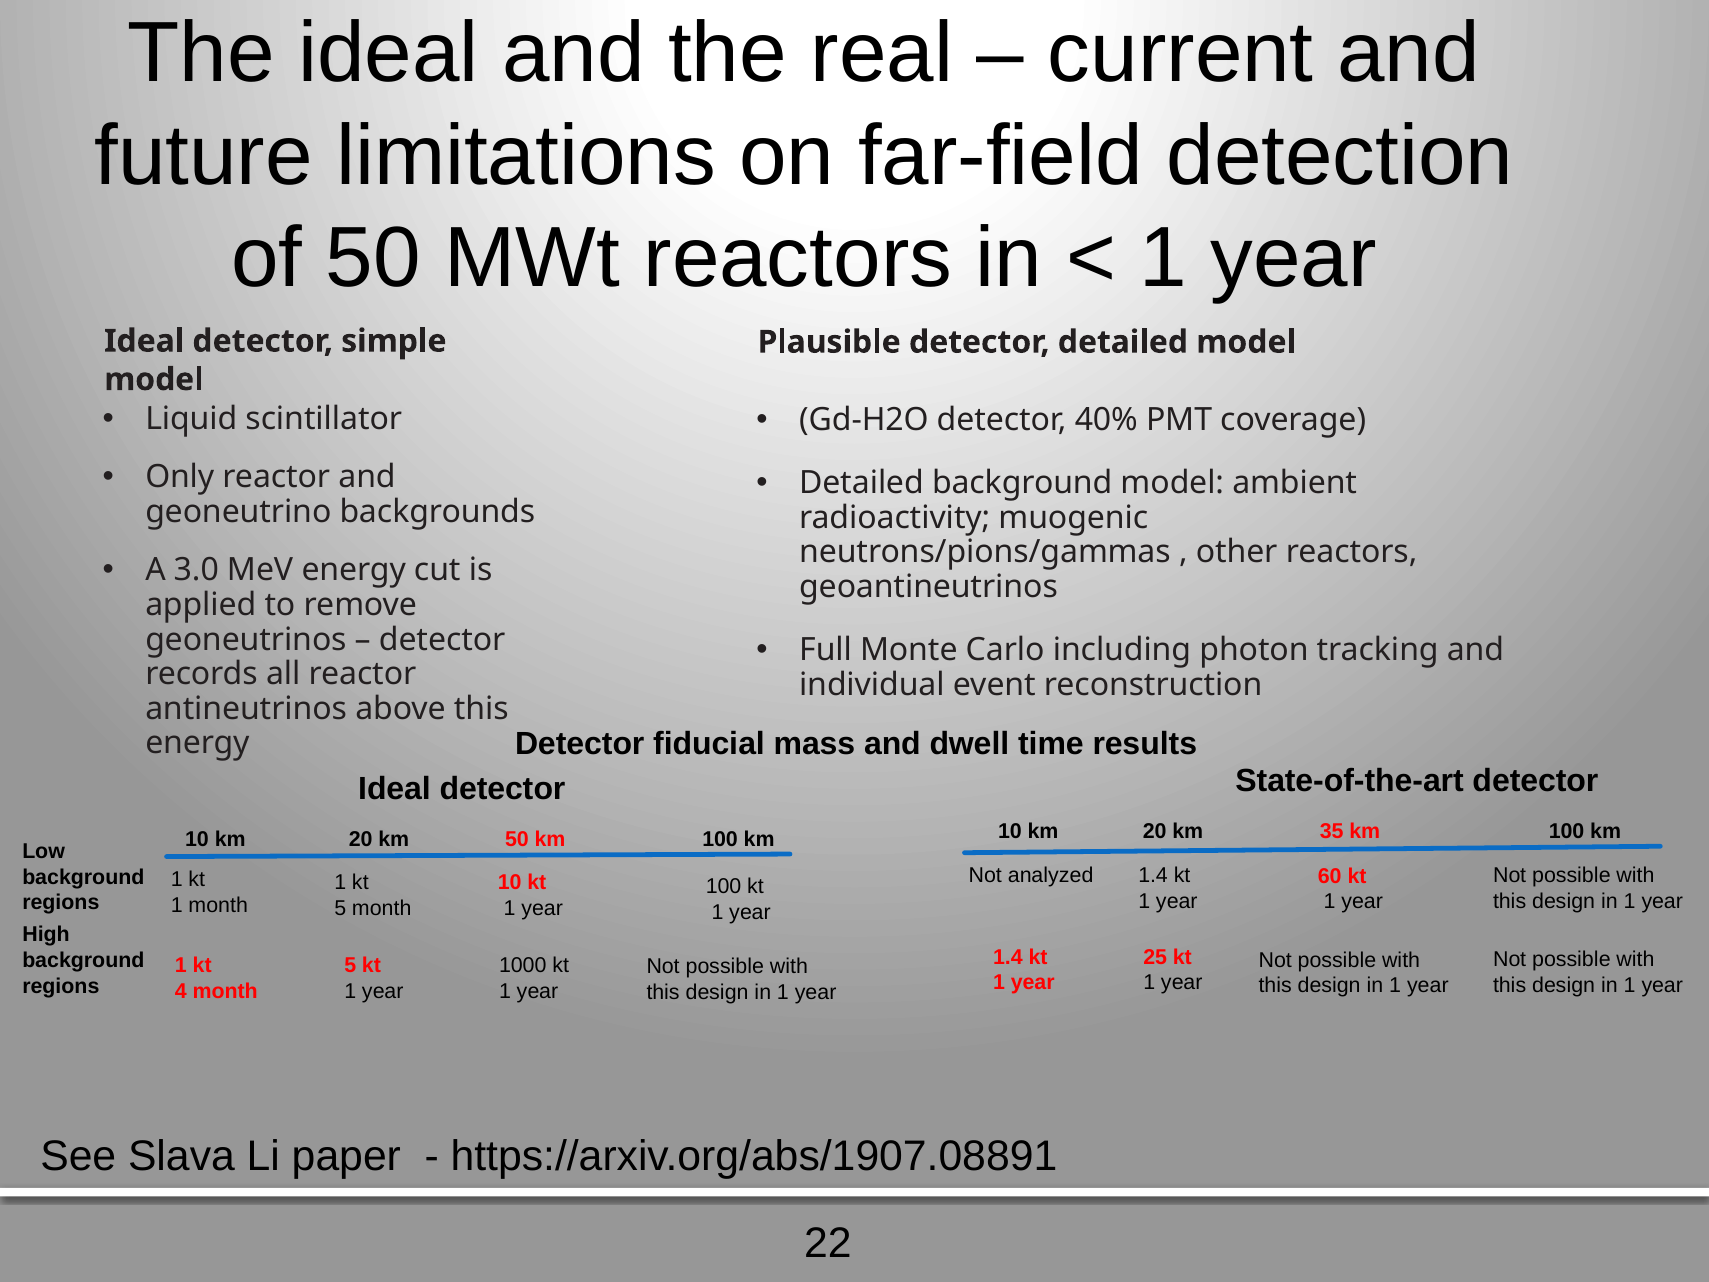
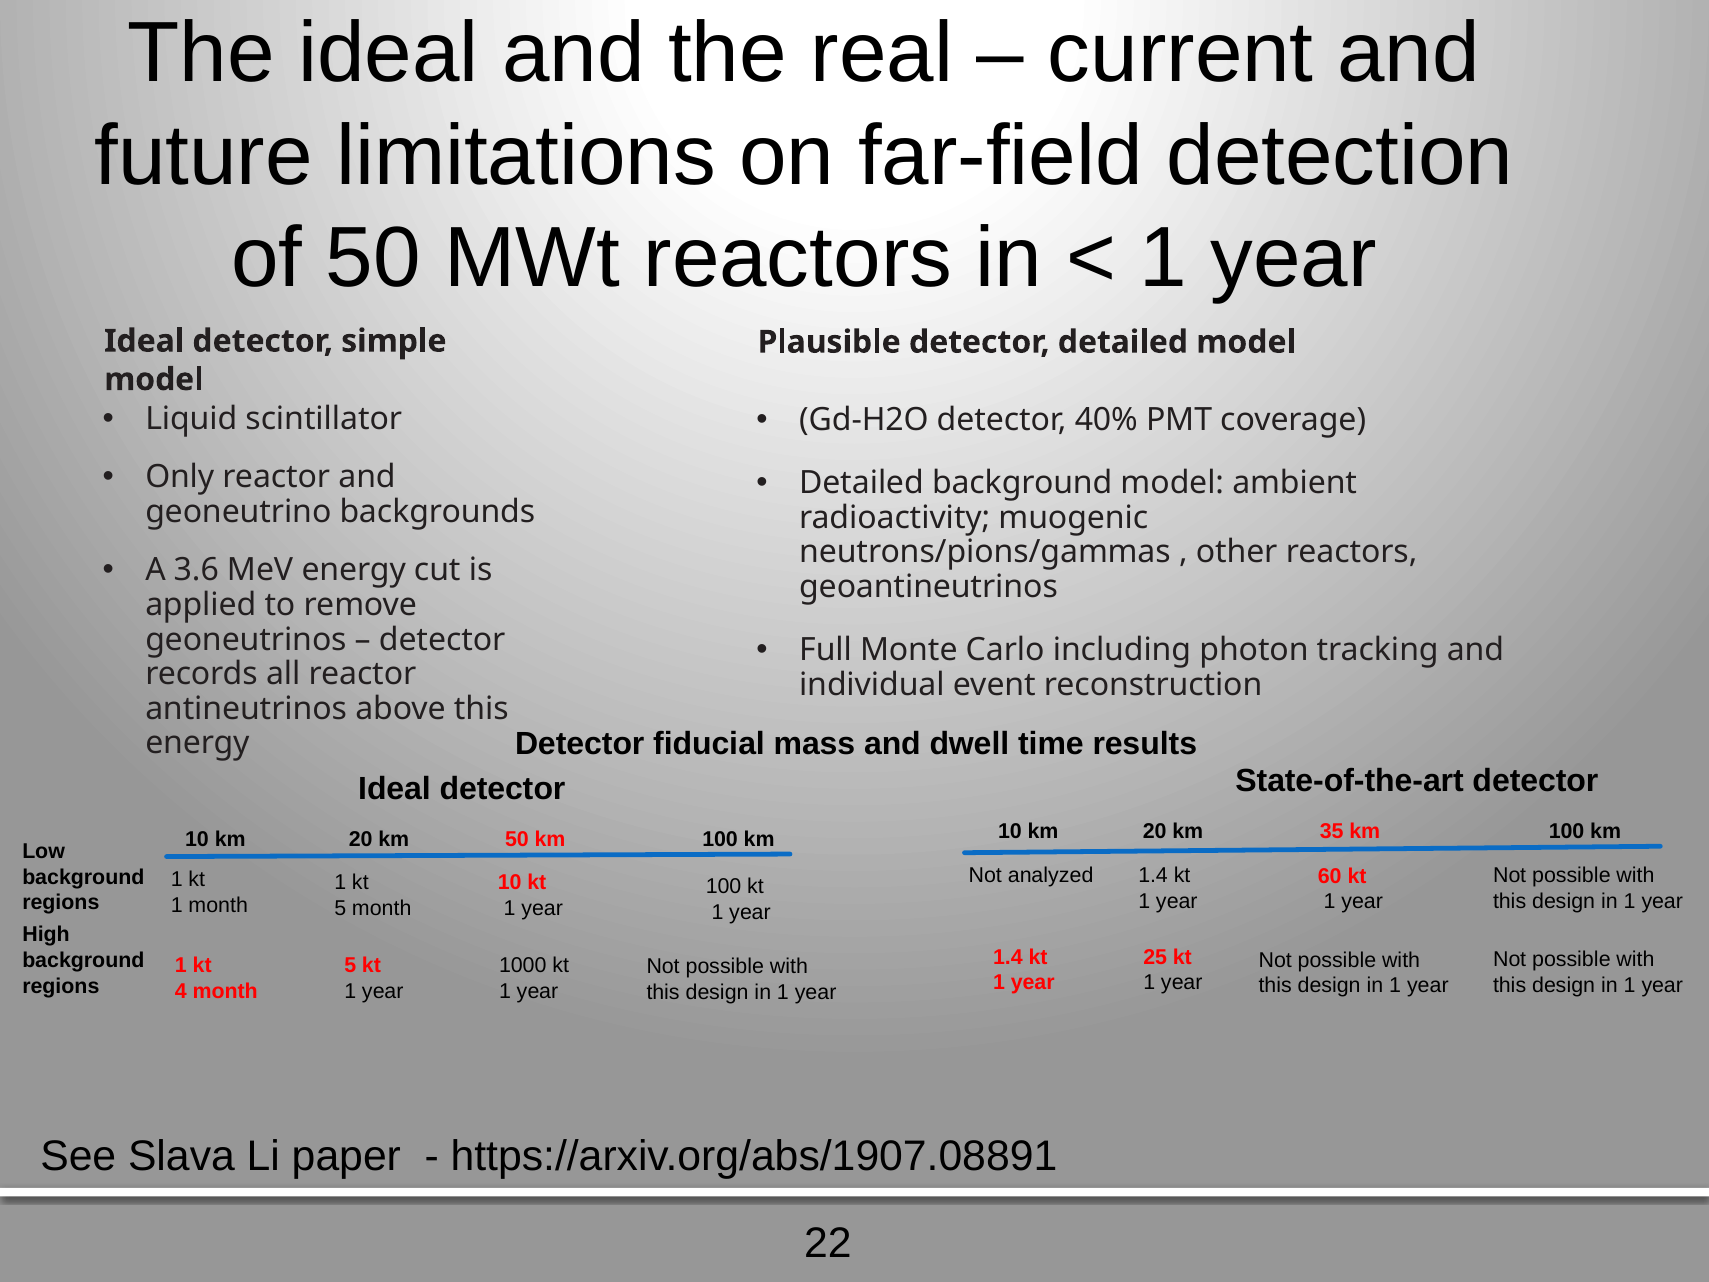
3.0: 3.0 -> 3.6
